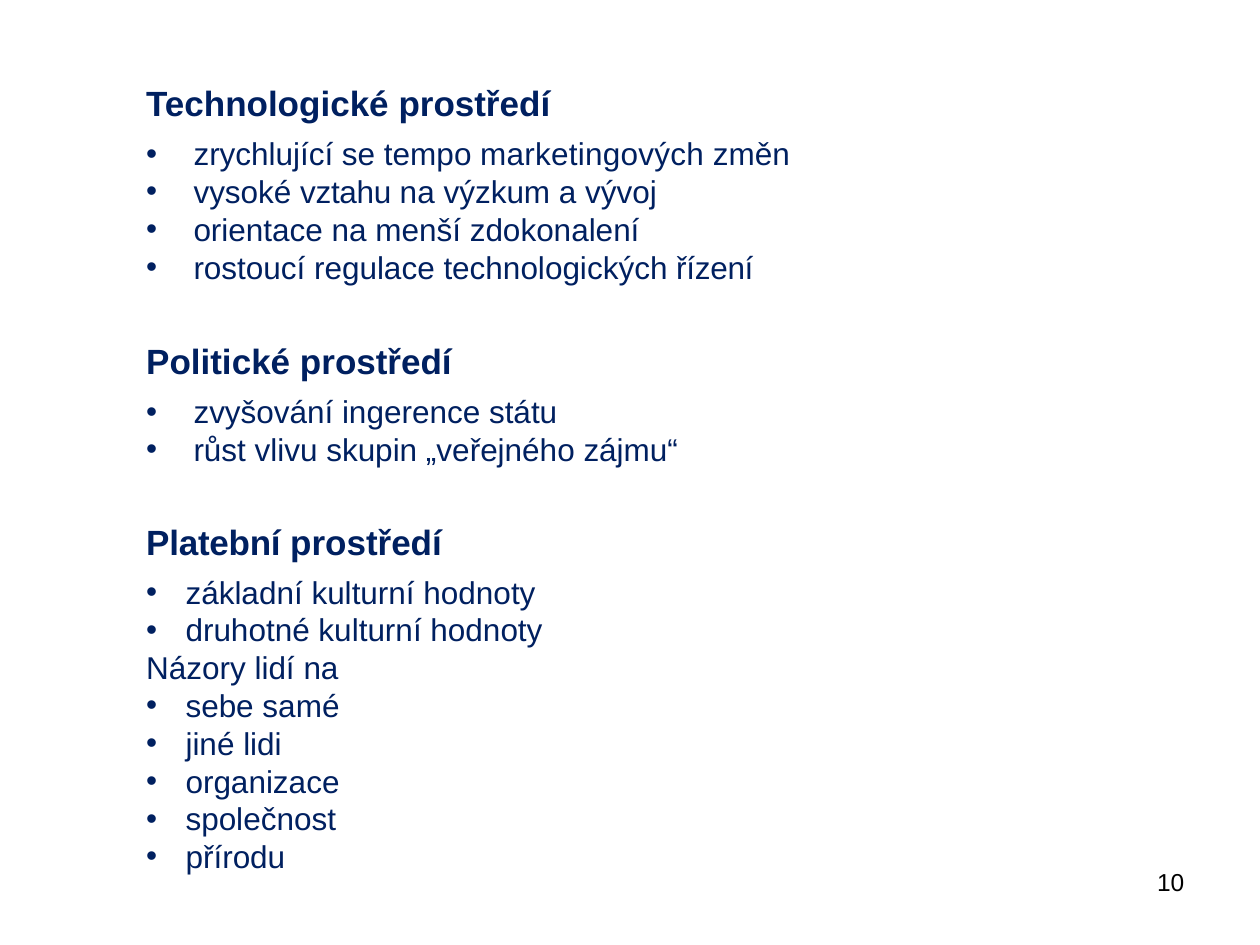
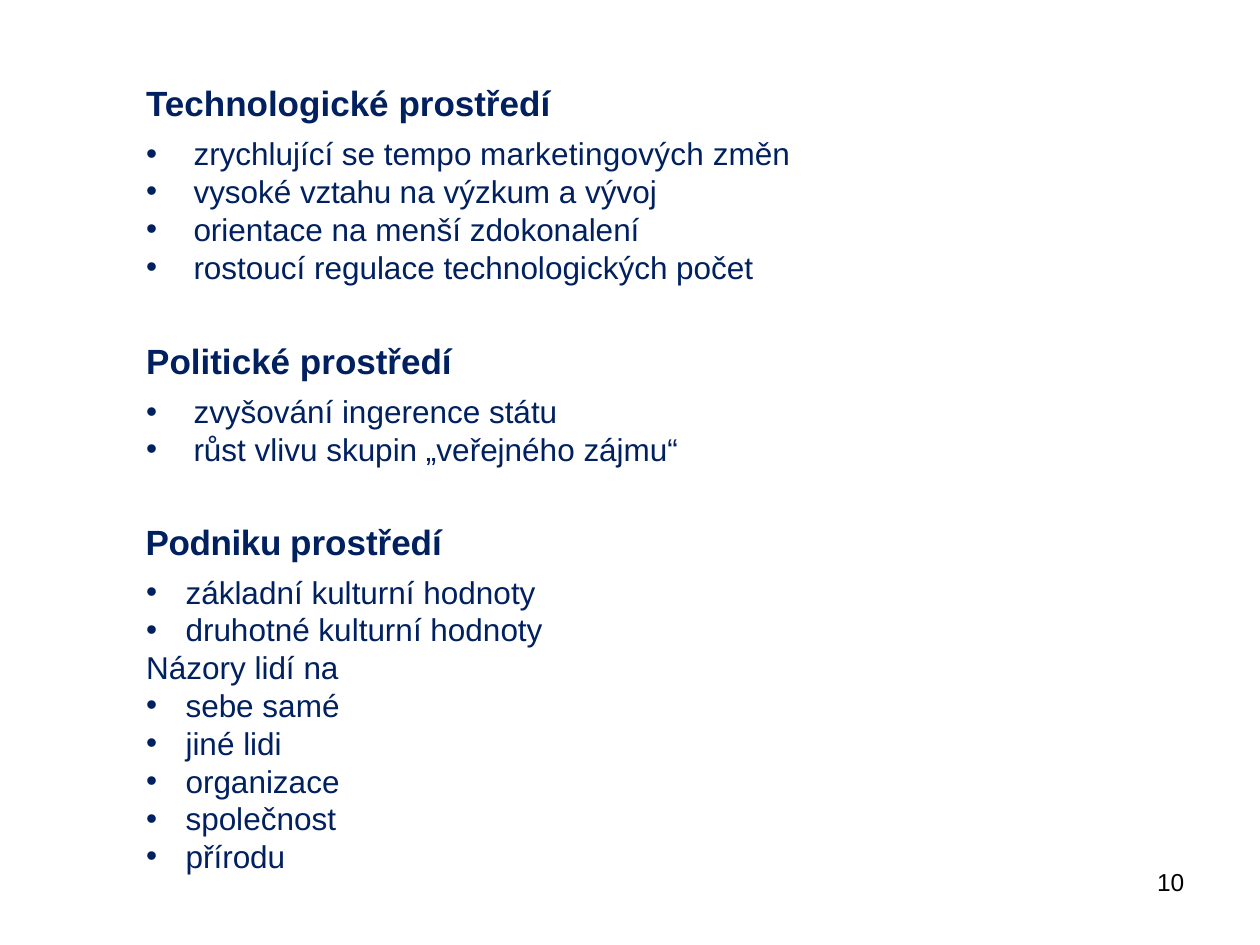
řízení: řízení -> počet
Platební: Platební -> Podniku
